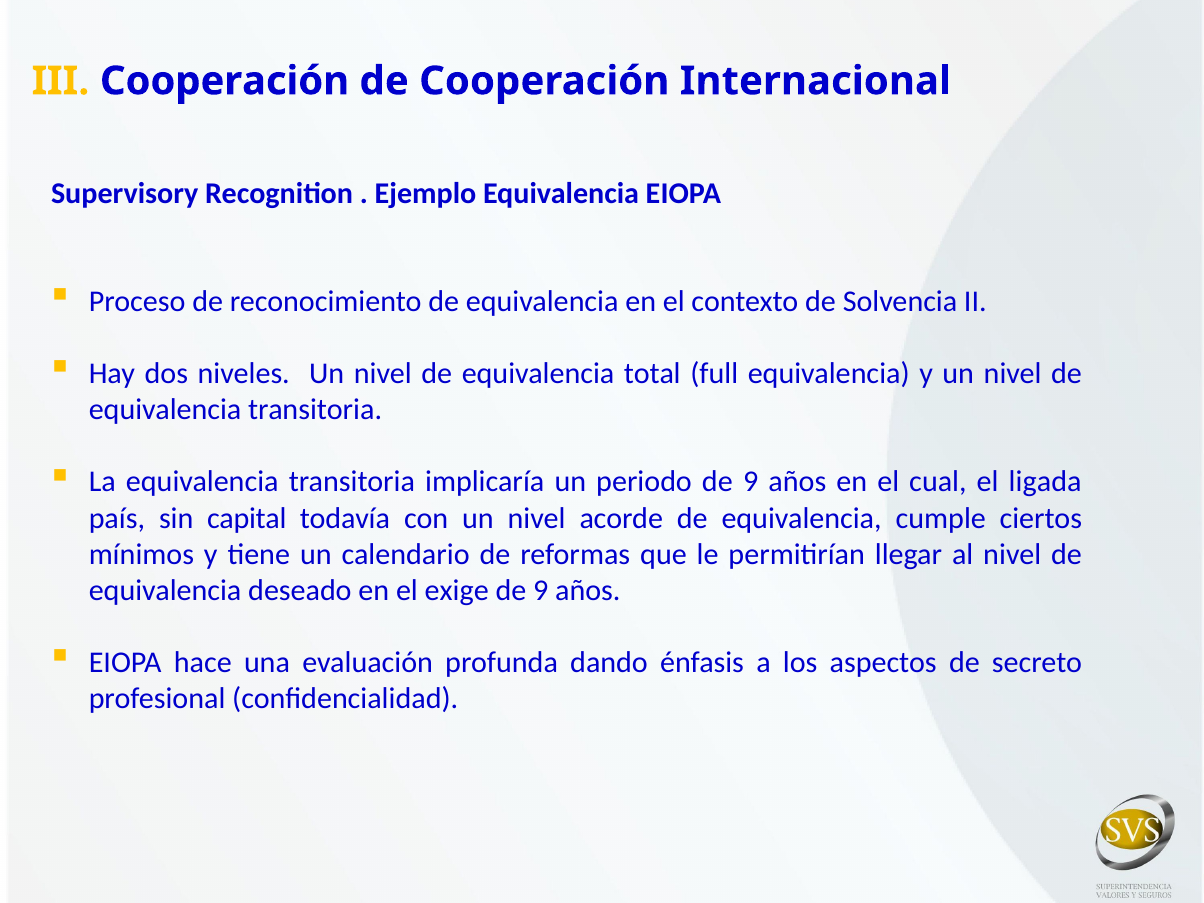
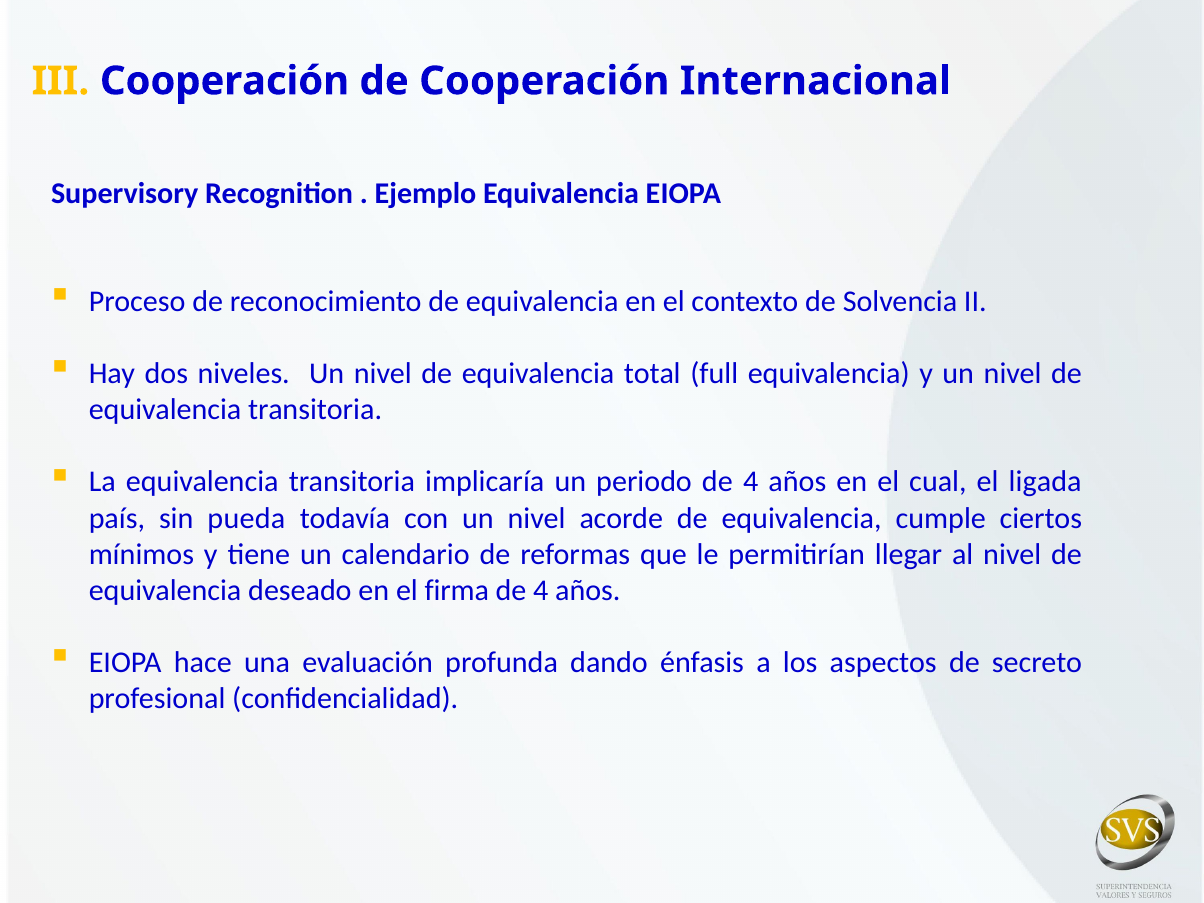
periodo de 9: 9 -> 4
capital: capital -> pueda
exige: exige -> firma
9 at (541, 590): 9 -> 4
